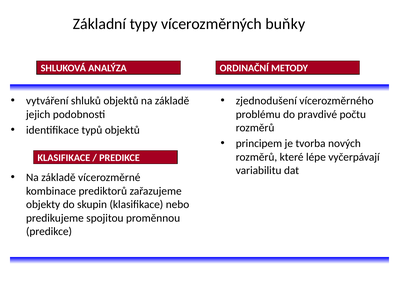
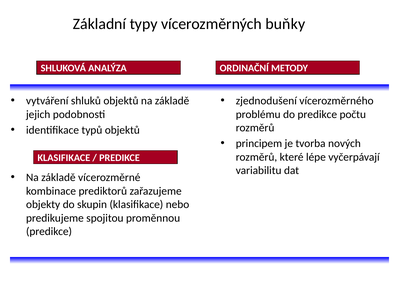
do pravdivé: pravdivé -> predikce
